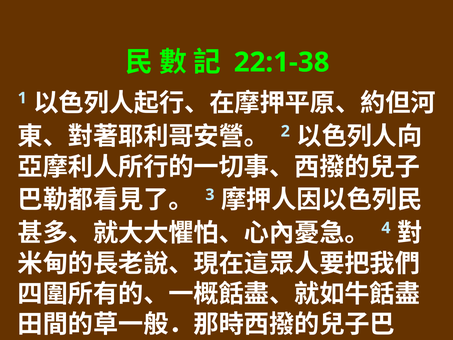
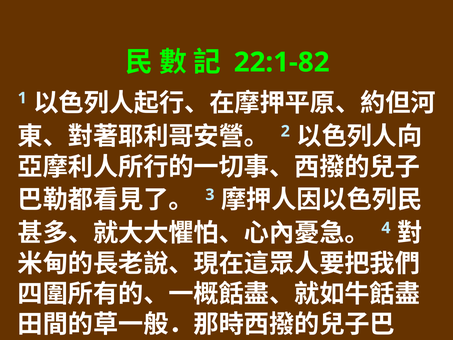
22:1-38: 22:1-38 -> 22:1-82
